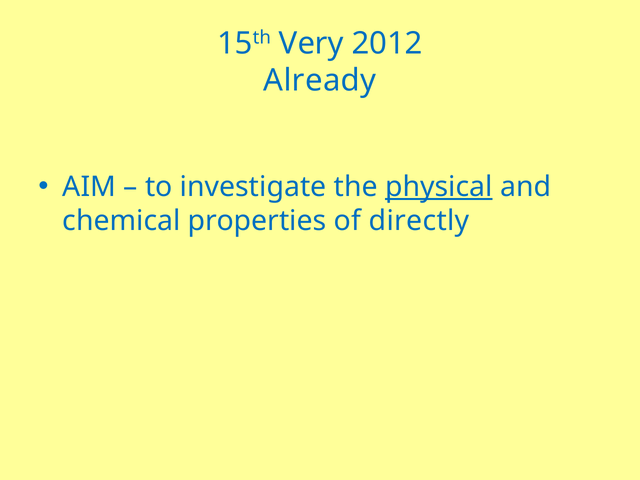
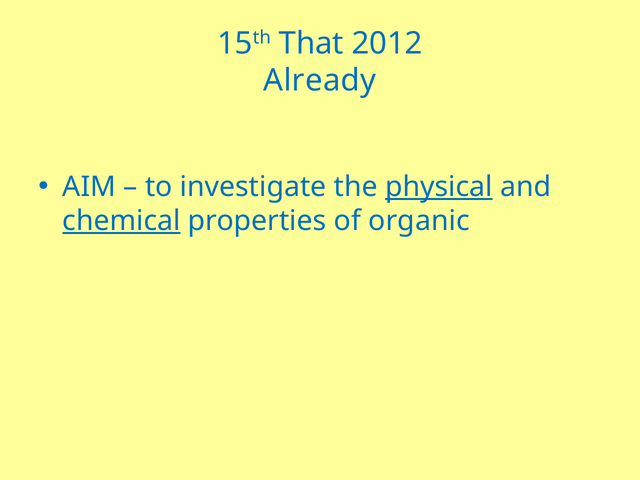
Very: Very -> That
chemical underline: none -> present
directly: directly -> organic
